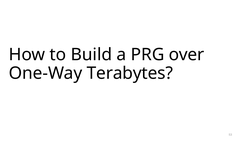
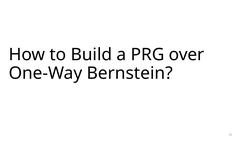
Terabytes: Terabytes -> Bernstein
